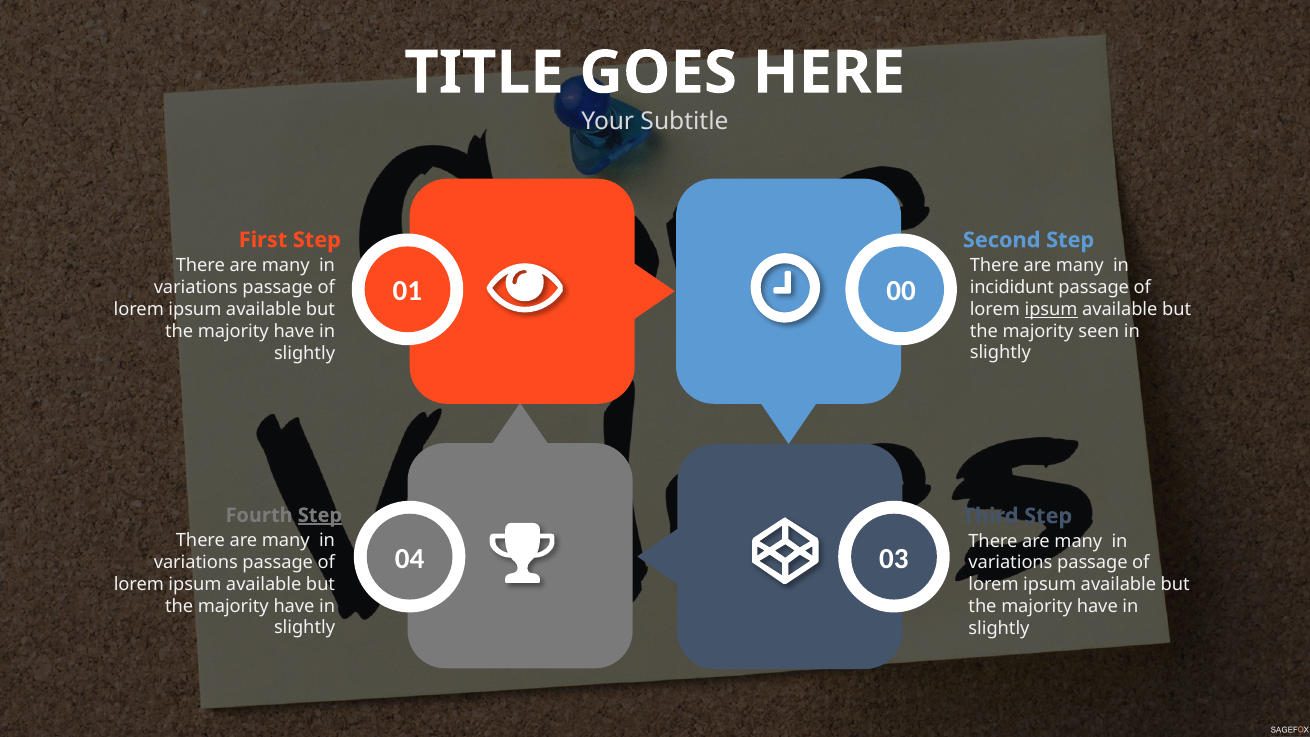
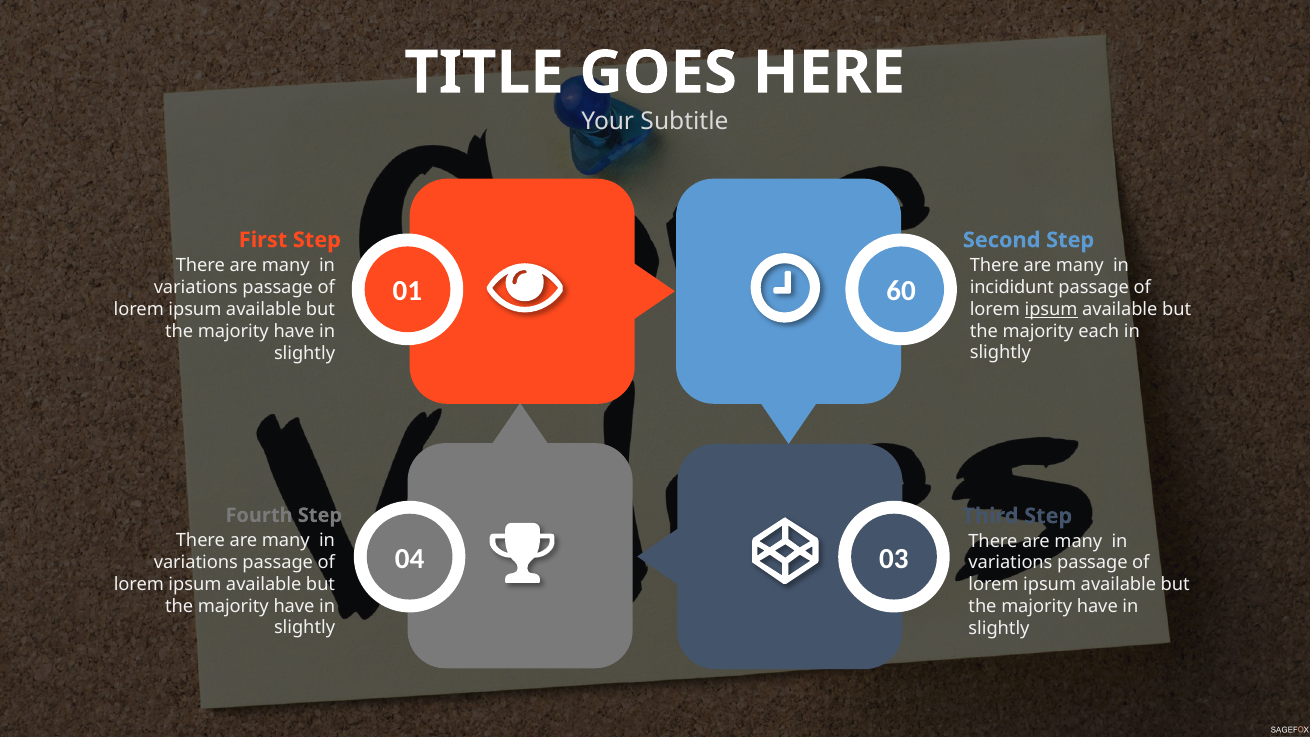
00: 00 -> 60
seen: seen -> each
Step at (320, 515) underline: present -> none
